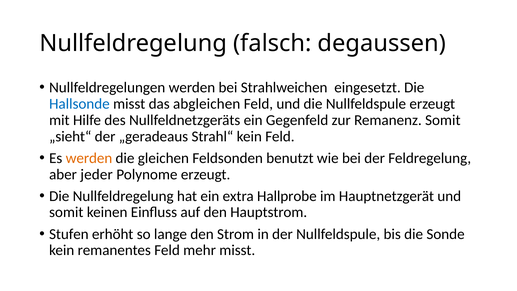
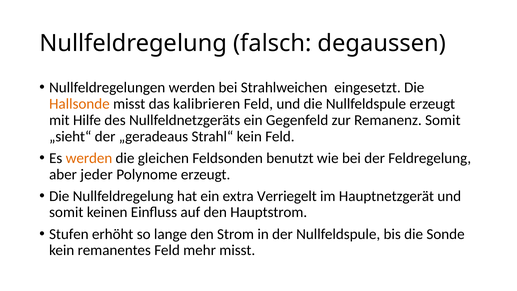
Hallsonde colour: blue -> orange
abgleichen: abgleichen -> kalibrieren
Hallprobe: Hallprobe -> Verriegelt
